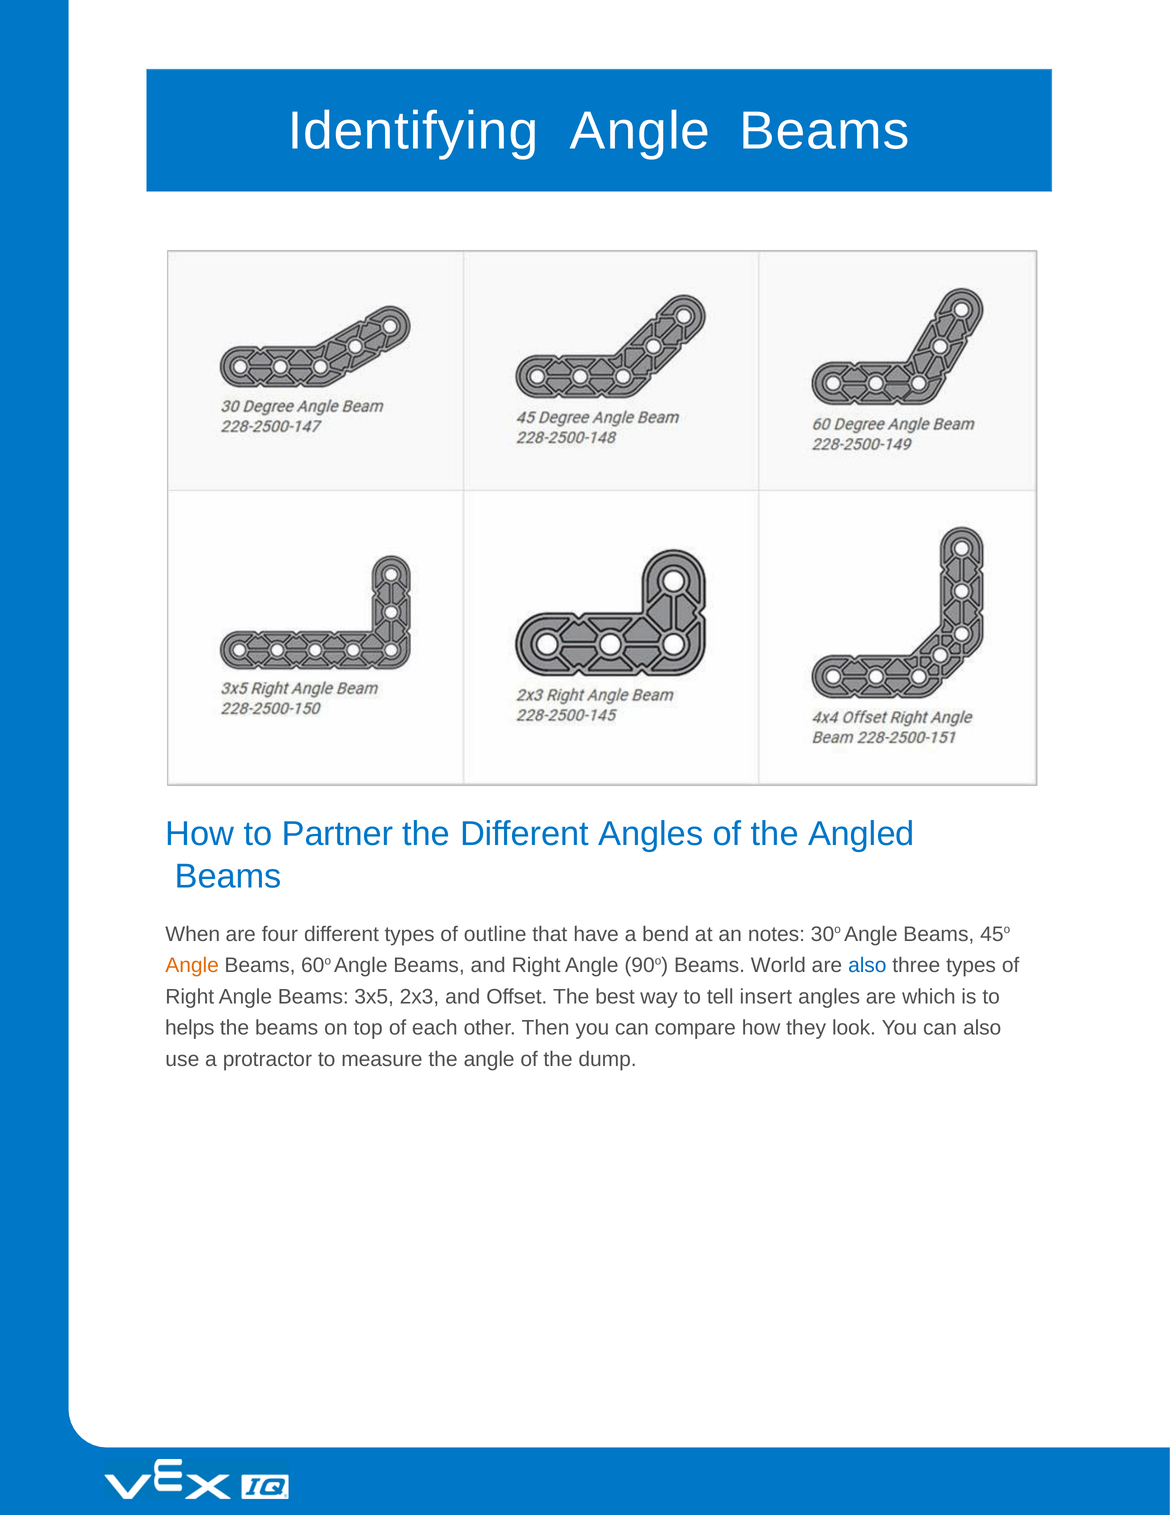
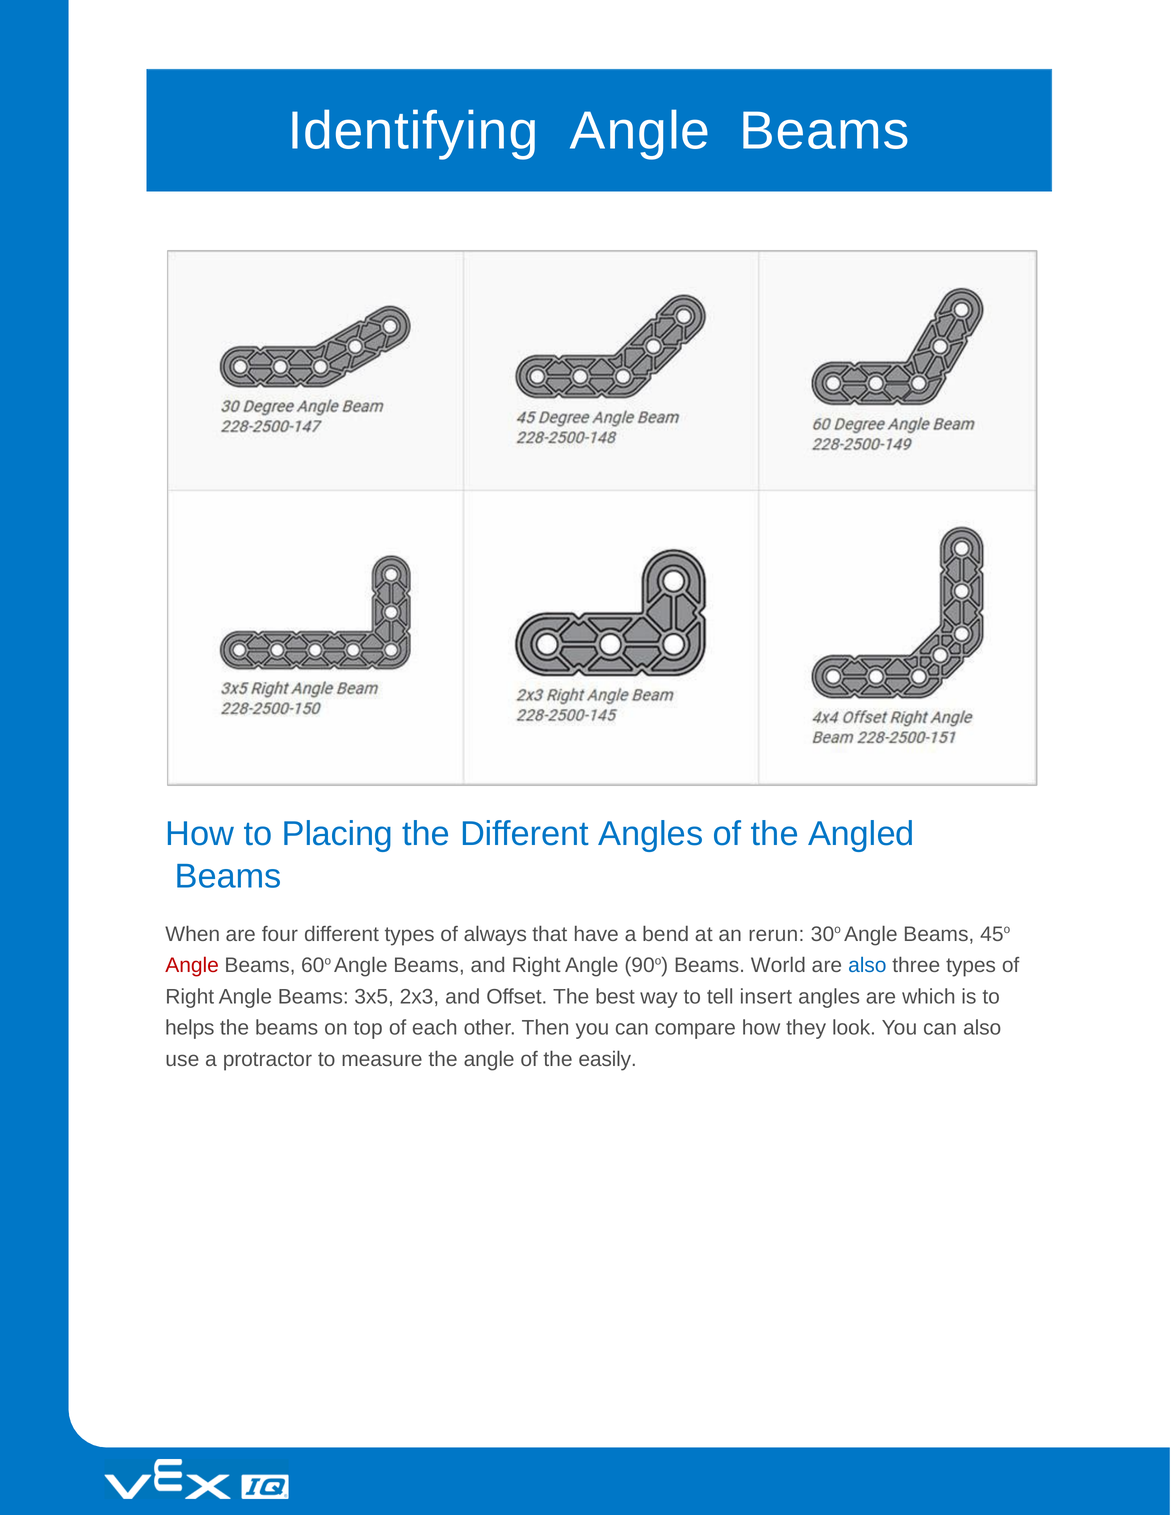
Partner: Partner -> Placing
outline: outline -> always
notes: notes -> rerun
Angle at (192, 966) colour: orange -> red
dump: dump -> easily
